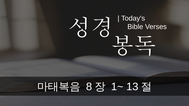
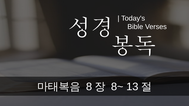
1~: 1~ -> 8~
